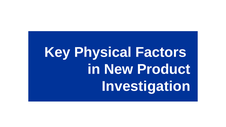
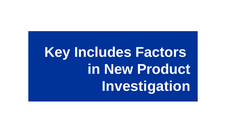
Physical: Physical -> Includes
